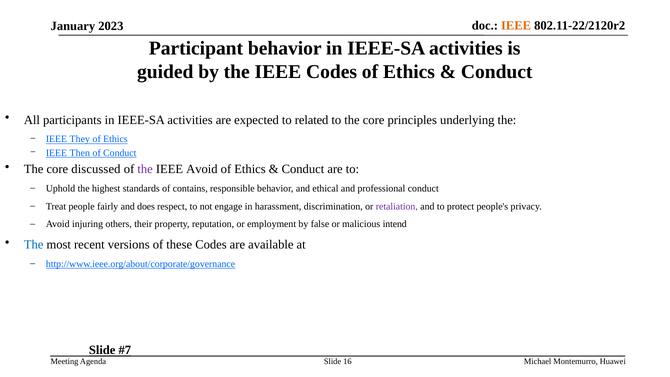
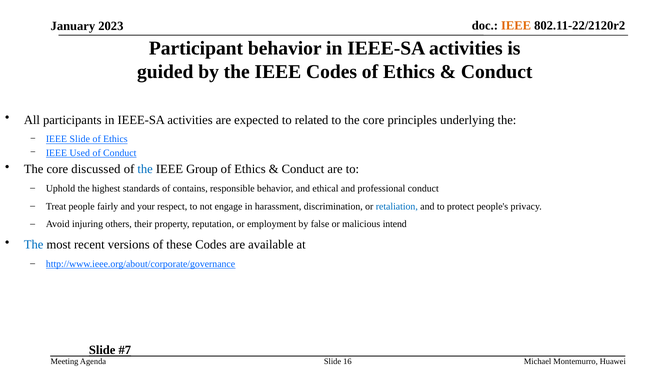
IEEE They: They -> Slide
Then: Then -> Used
the at (145, 169) colour: purple -> blue
IEEE Avoid: Avoid -> Group
does: does -> your
retaliation colour: purple -> blue
